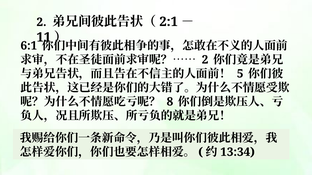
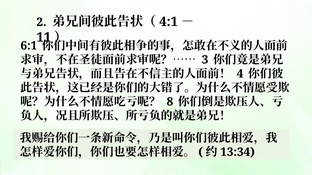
2:1: 2:1 -> 4:1
2 at (205, 60): 2 -> 3
5: 5 -> 4
